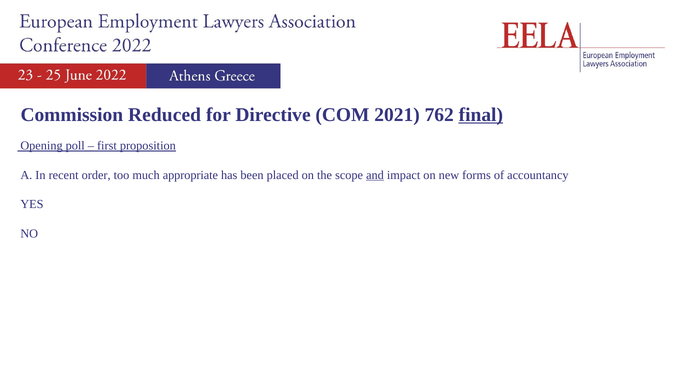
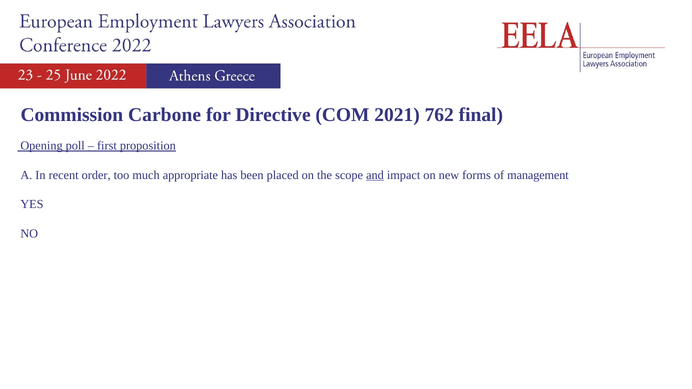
Reduced: Reduced -> Carbone
final underline: present -> none
accountancy: accountancy -> management
